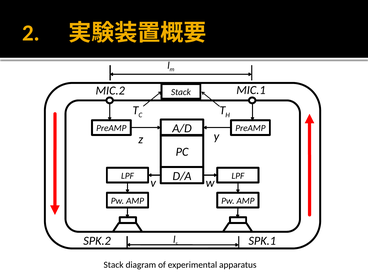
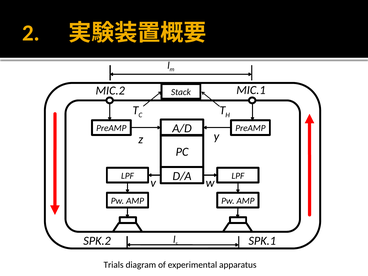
Stack at (114, 265): Stack -> Trials
